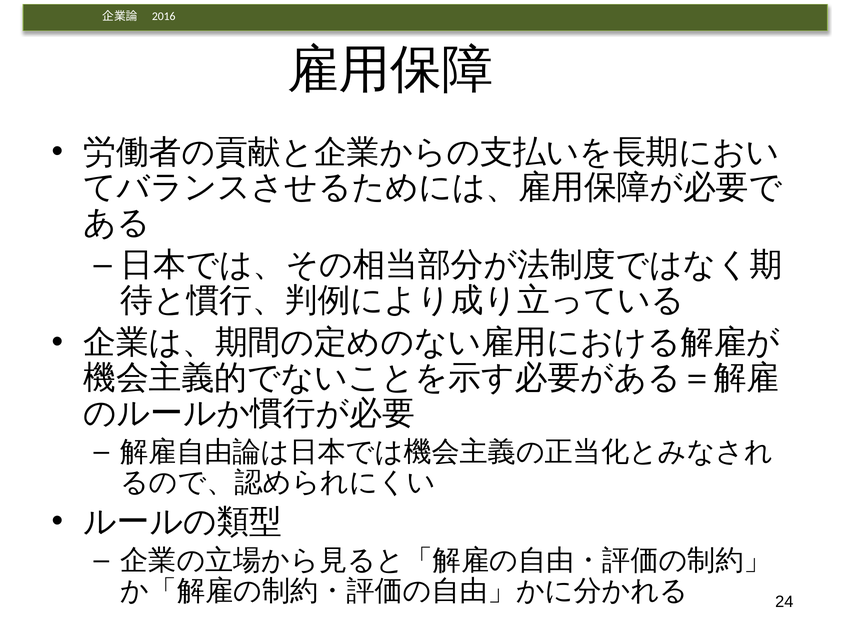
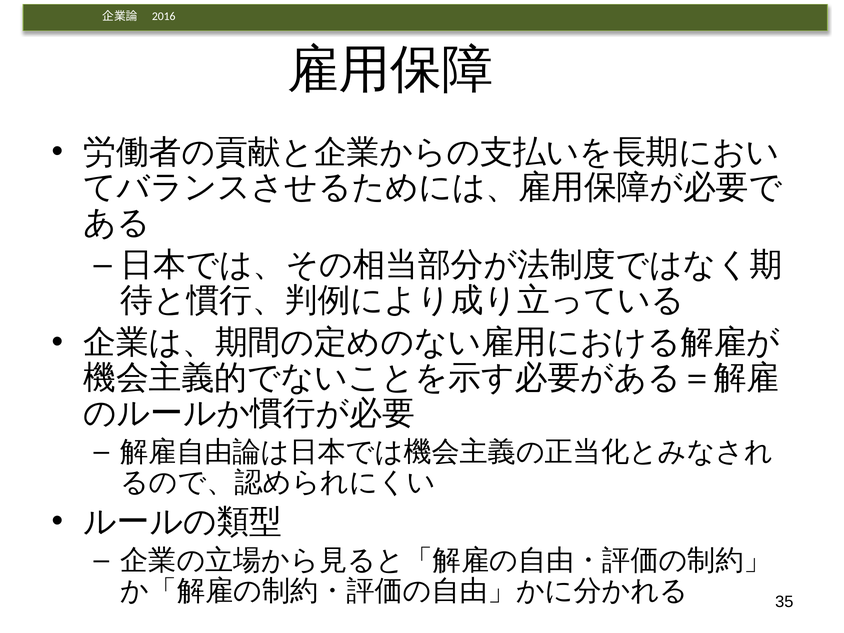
24: 24 -> 35
